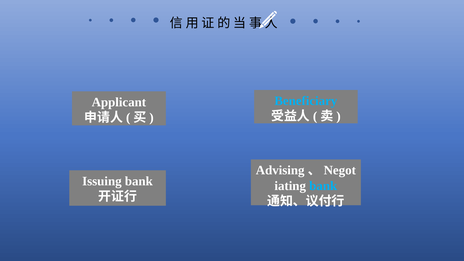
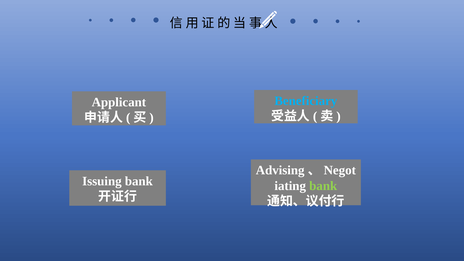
bank at (323, 186) colour: light blue -> light green
